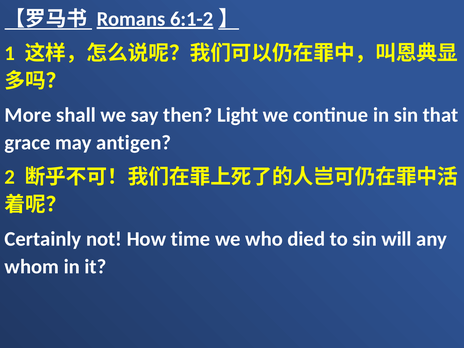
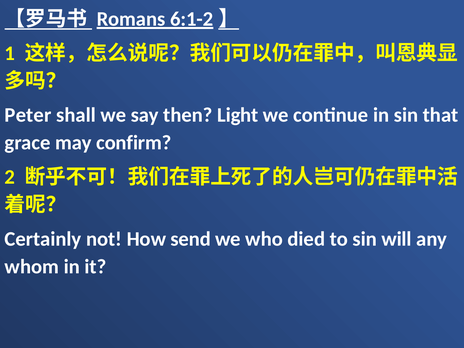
More: More -> Peter
antigen: antigen -> confirm
time: time -> send
